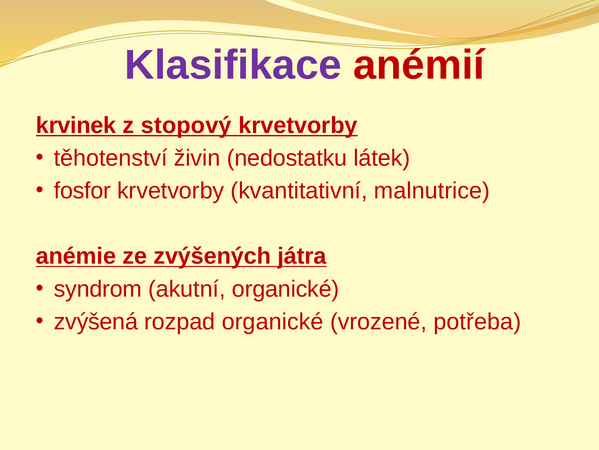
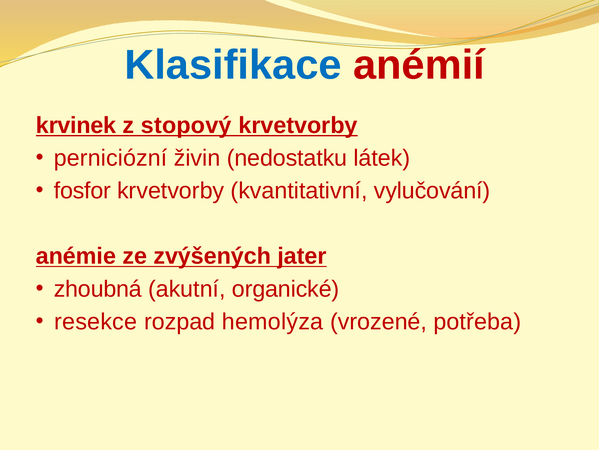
Klasifikace colour: purple -> blue
těhotenství: těhotenství -> perniciózní
malnutrice: malnutrice -> vylučování
játra: játra -> jater
syndrom: syndrom -> zhoubná
zvýšená: zvýšená -> resekce
rozpad organické: organické -> hemolýza
